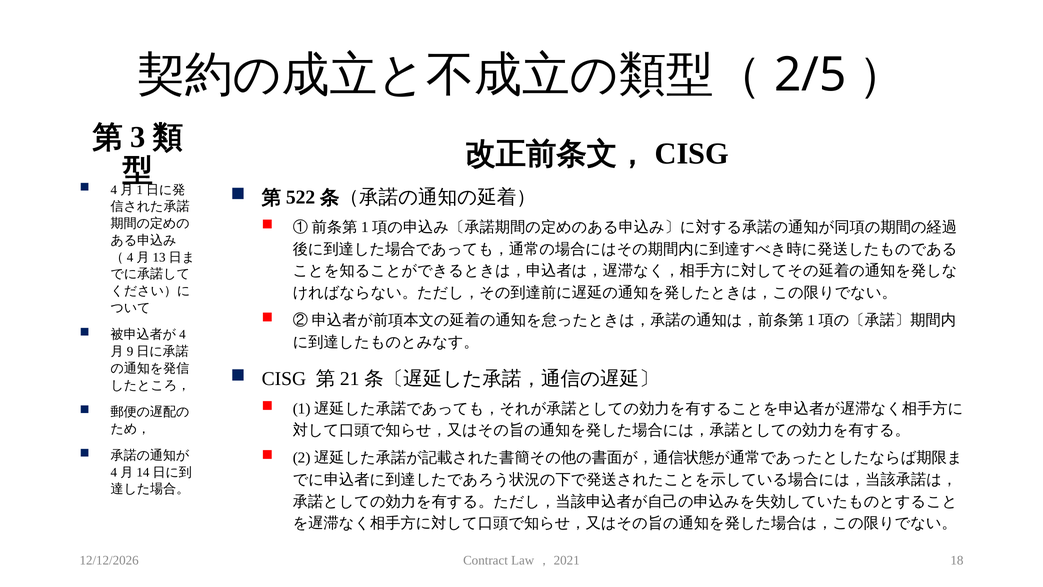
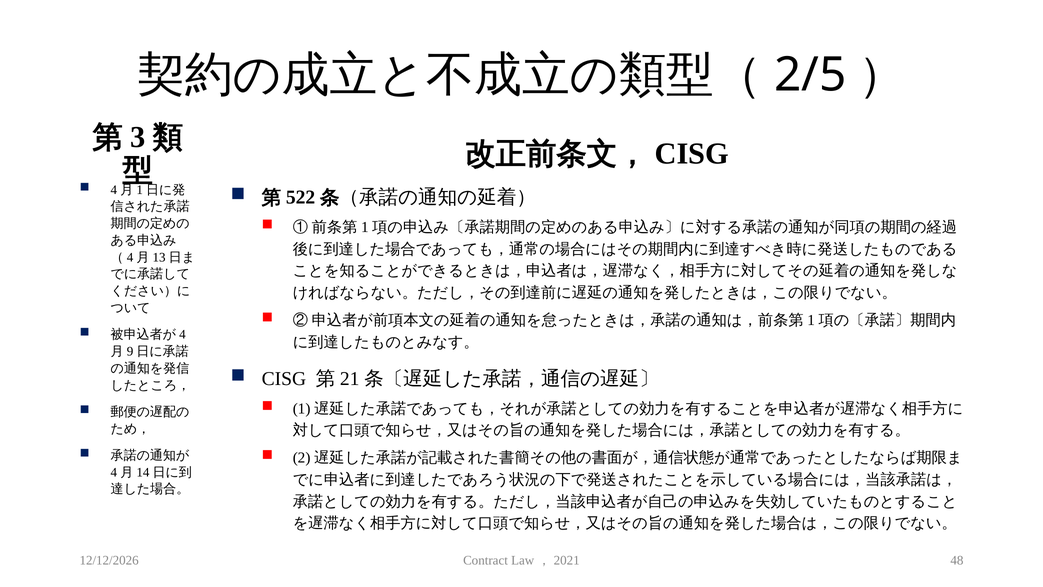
18: 18 -> 48
